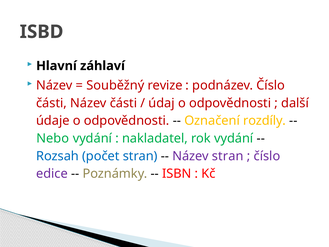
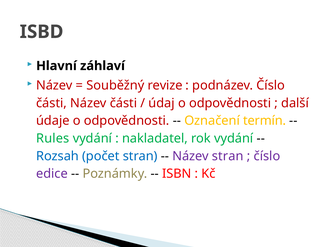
rozdíly: rozdíly -> termín
Nebo: Nebo -> Rules
